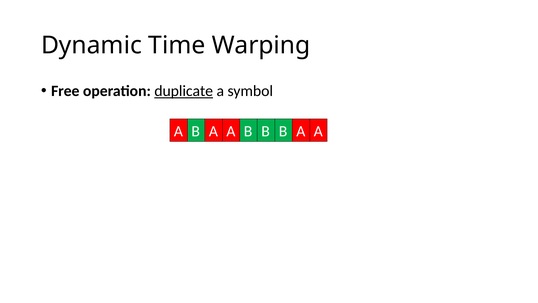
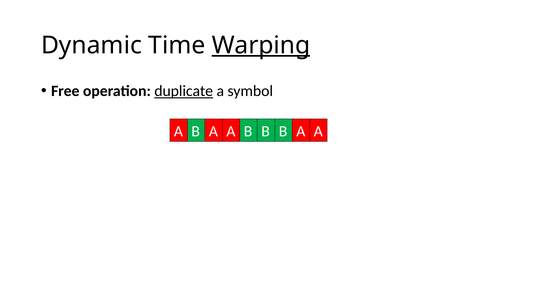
Warping underline: none -> present
